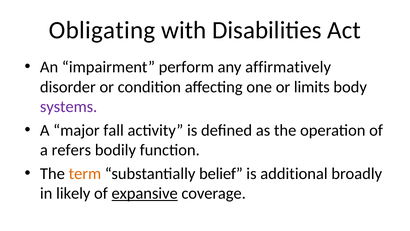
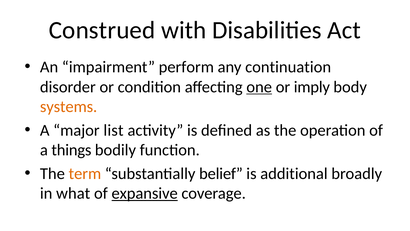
Obligating: Obligating -> Construed
affirmatively: affirmatively -> continuation
one underline: none -> present
limits: limits -> imply
systems colour: purple -> orange
fall: fall -> list
refers: refers -> things
likely: likely -> what
